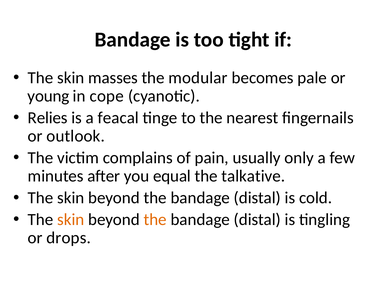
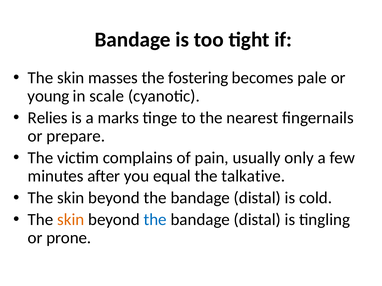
modular: modular -> fostering
cope: cope -> scale
feacal: feacal -> marks
outlook: outlook -> prepare
the at (155, 220) colour: orange -> blue
drops: drops -> prone
